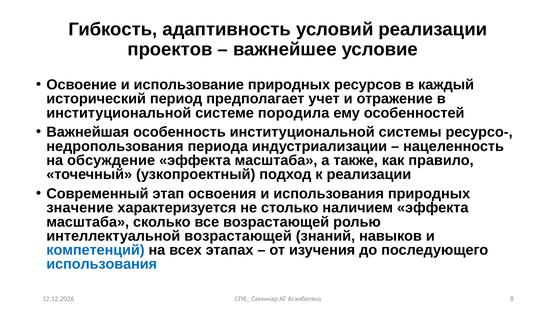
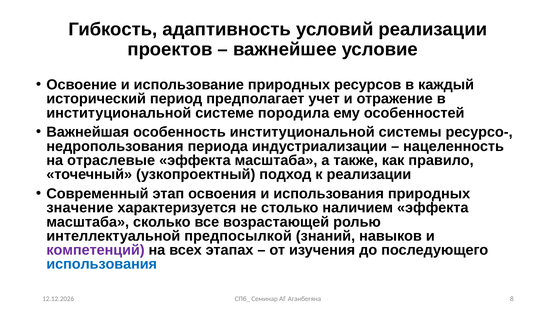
обсуждение: обсуждение -> отраслевые
интеллектуальной возрастающей: возрастающей -> предпосылкой
компетенций colour: blue -> purple
